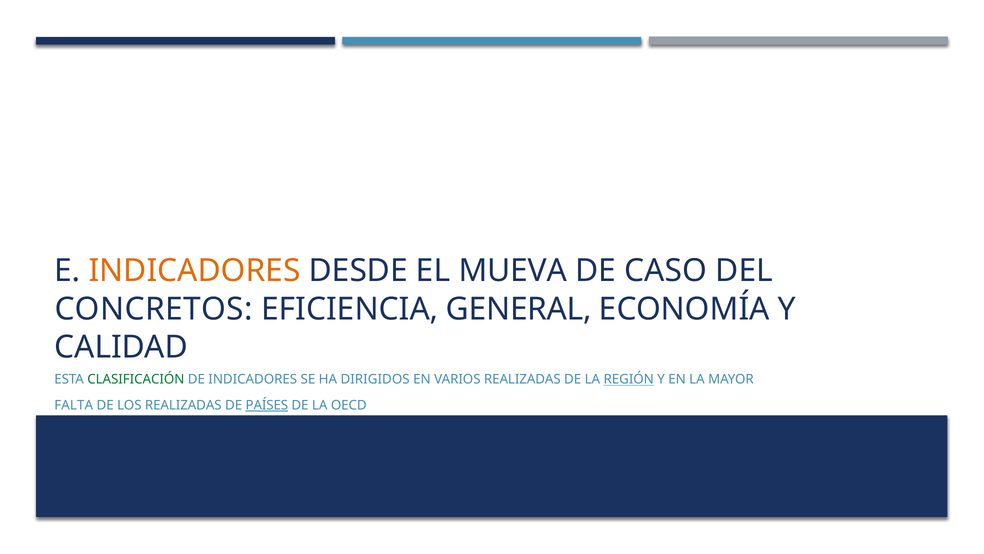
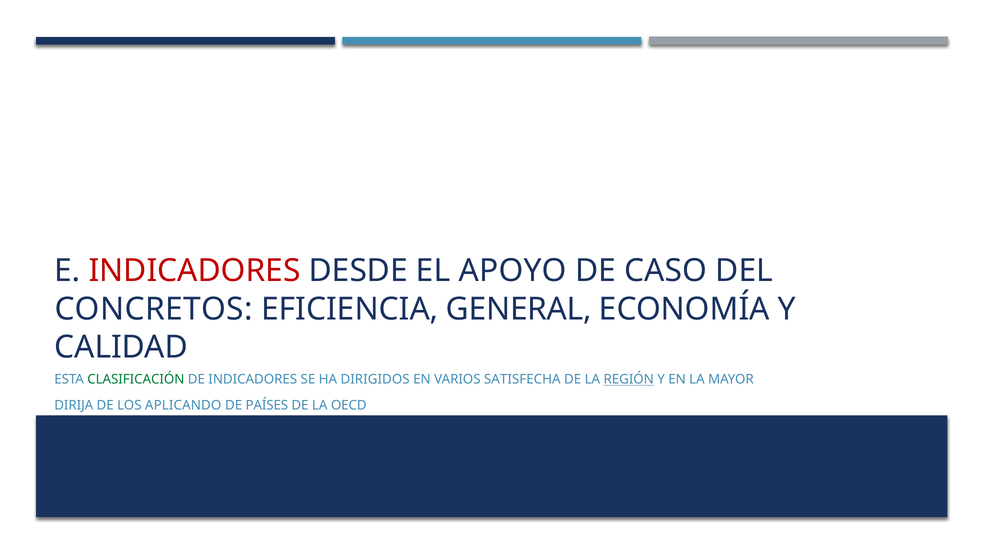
INDICADORES at (195, 271) colour: orange -> red
MUEVA: MUEVA -> APOYO
VARIOS REALIZADAS: REALIZADAS -> SATISFECHA
FALTA: FALTA -> DIRIJA
LOS REALIZADAS: REALIZADAS -> APLICANDO
PAÍSES underline: present -> none
